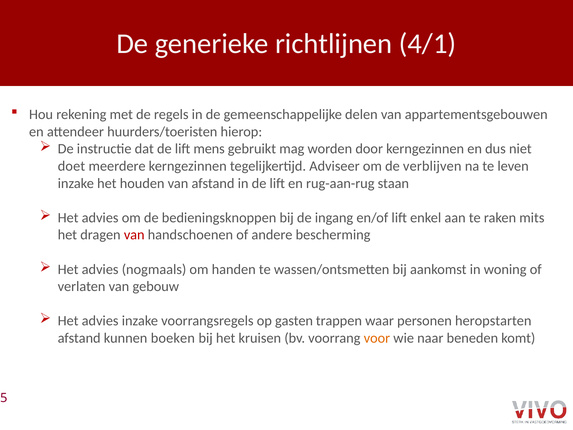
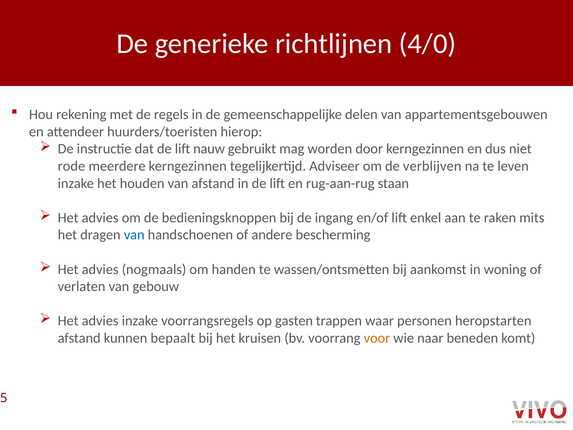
4/1: 4/1 -> 4/0
mens: mens -> nauw
doet: doet -> rode
van at (134, 235) colour: red -> blue
boeken: boeken -> bepaalt
